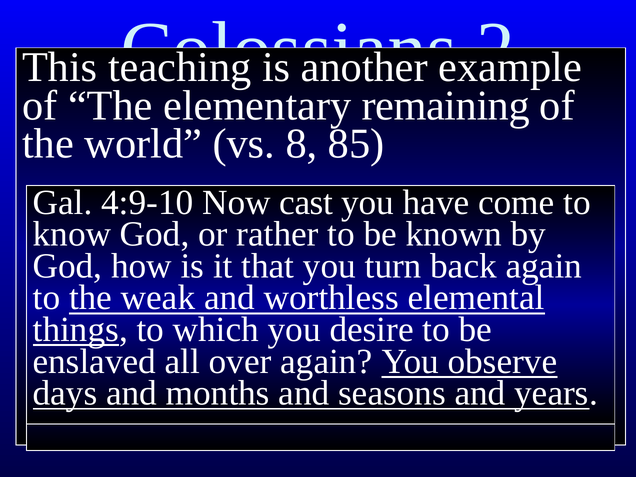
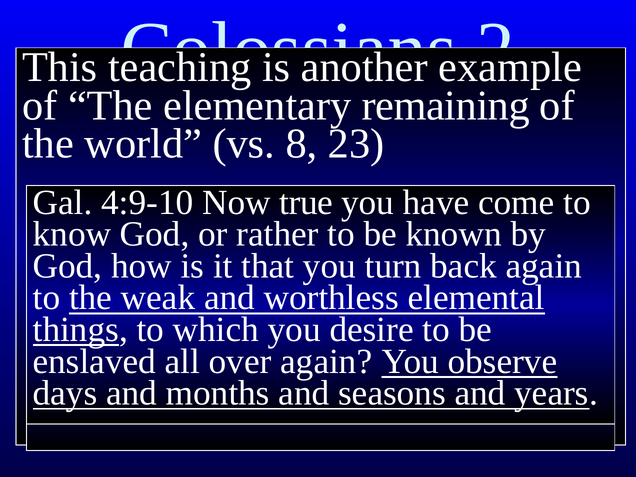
85: 85 -> 23
cast: cast -> true
